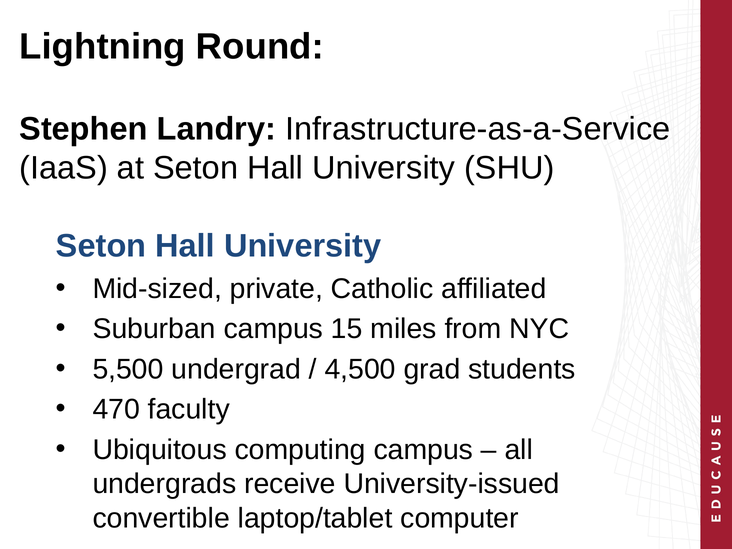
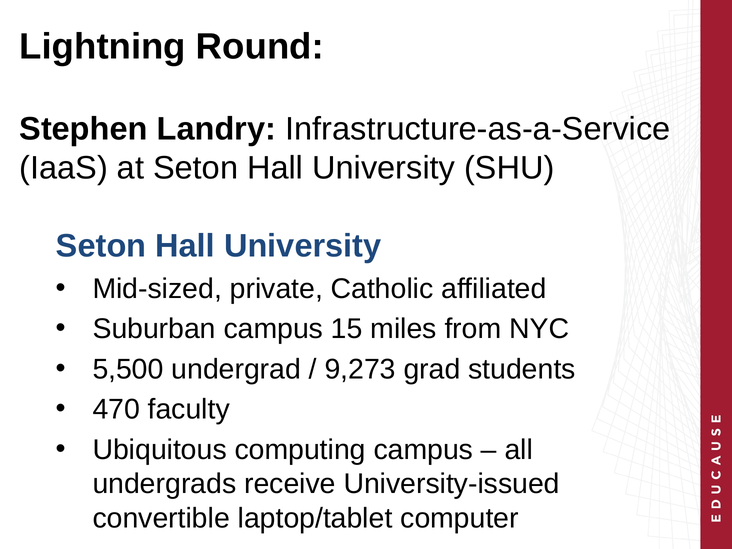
4,500: 4,500 -> 9,273
